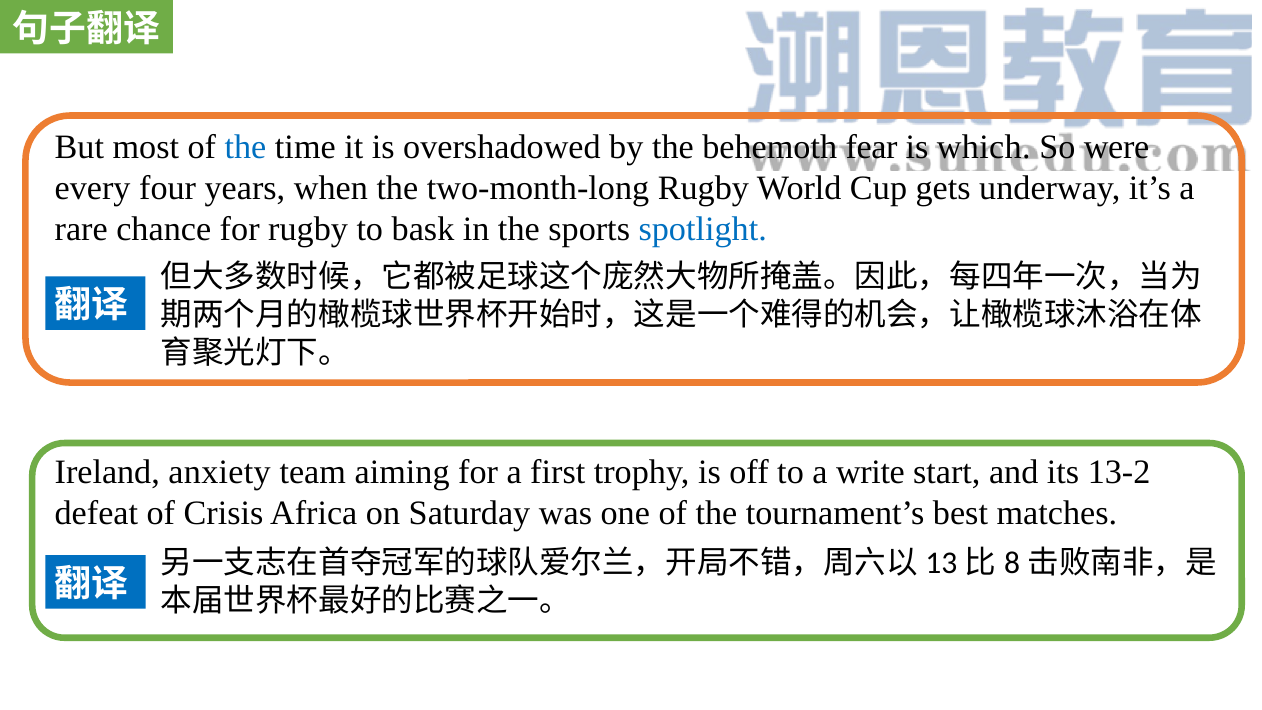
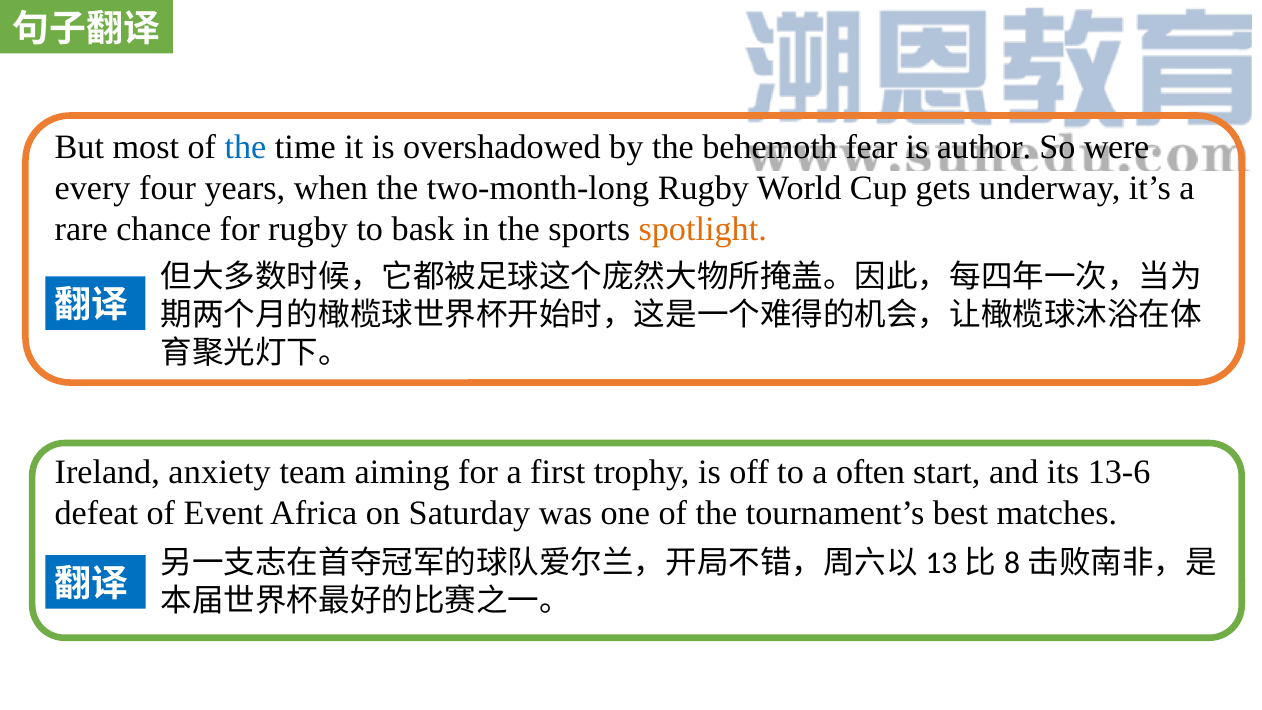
which: which -> author
spotlight colour: blue -> orange
write: write -> often
13-2: 13-2 -> 13-6
Crisis: Crisis -> Event
